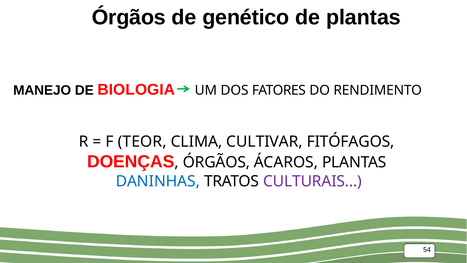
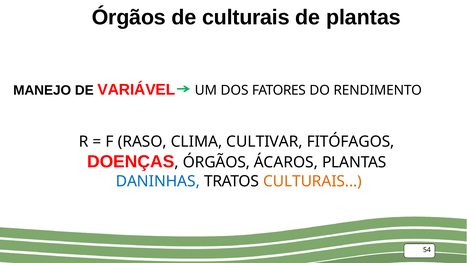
de genético: genético -> culturais
BIOLOGIA: BIOLOGIA -> VARIÁVEL
TEOR: TEOR -> RASO
CULTURAIS at (312, 181) colour: purple -> orange
